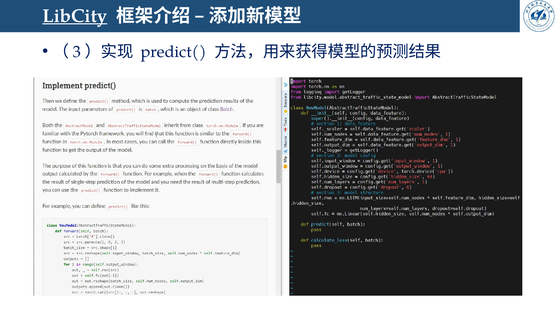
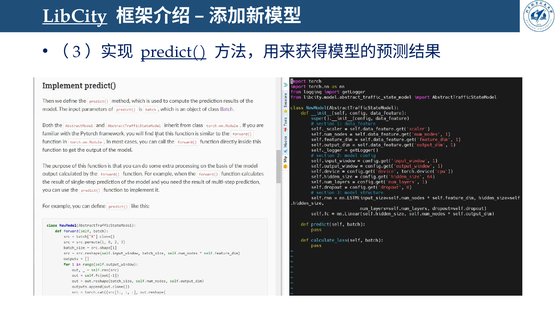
predict( underline: none -> present
